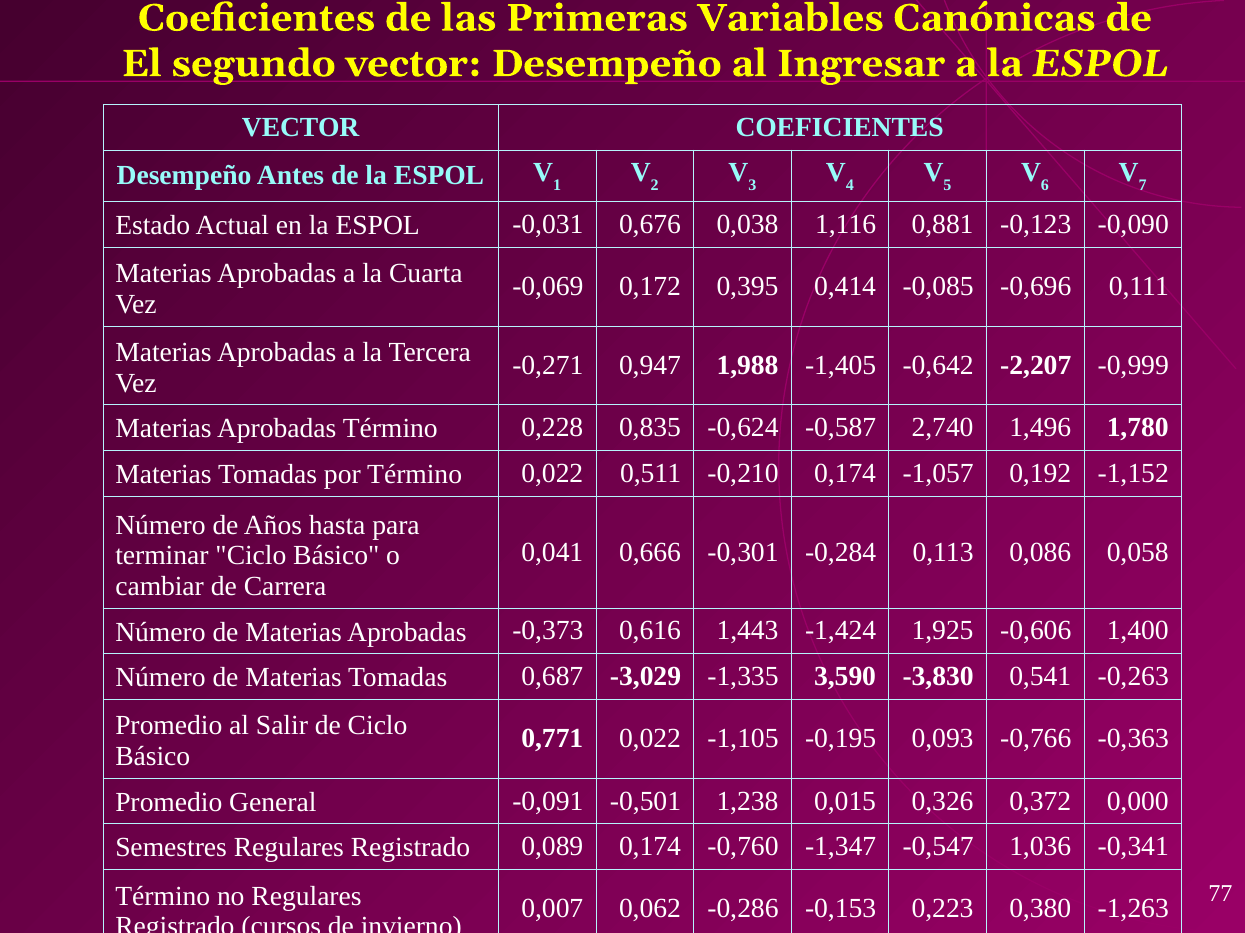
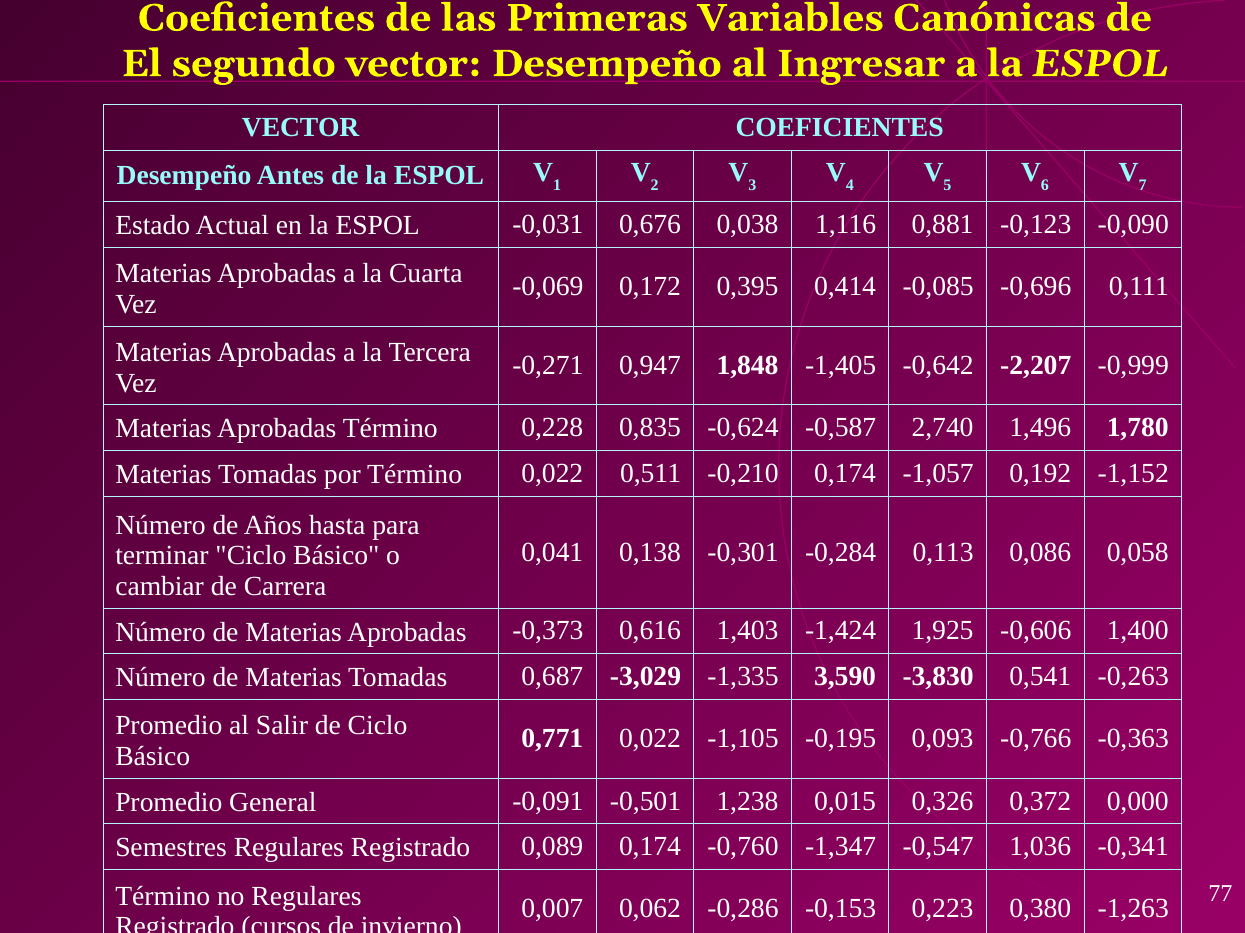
1,988: 1,988 -> 1,848
0,666: 0,666 -> 0,138
1,443: 1,443 -> 1,403
